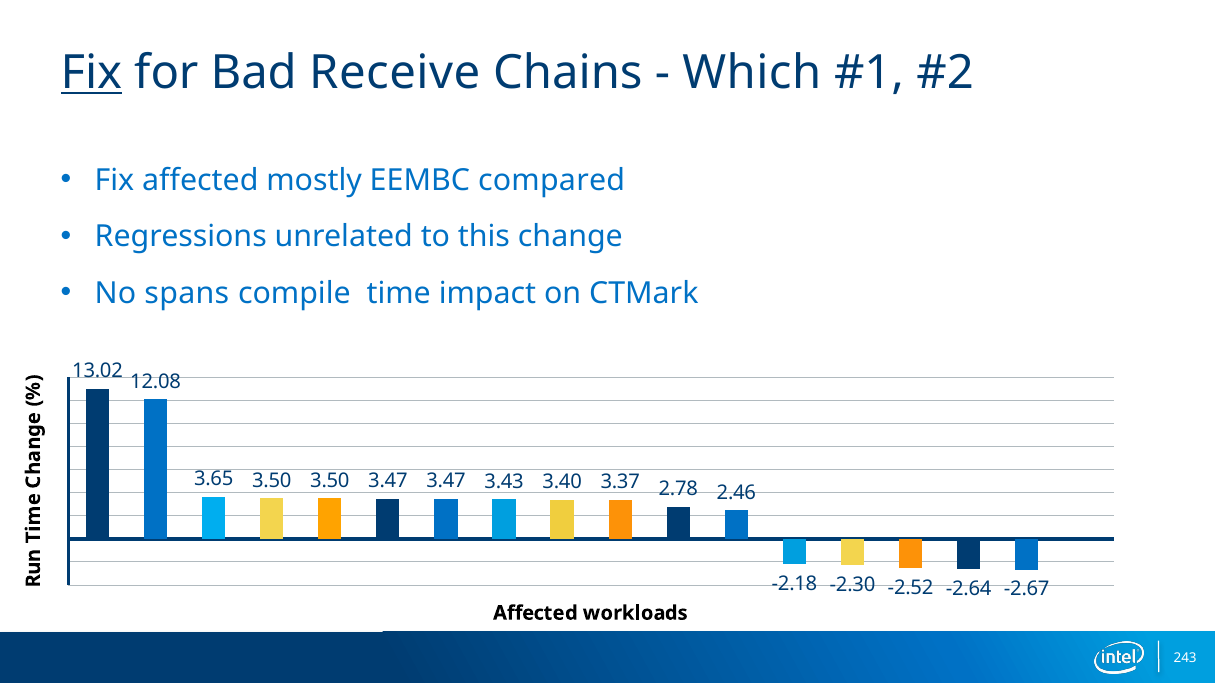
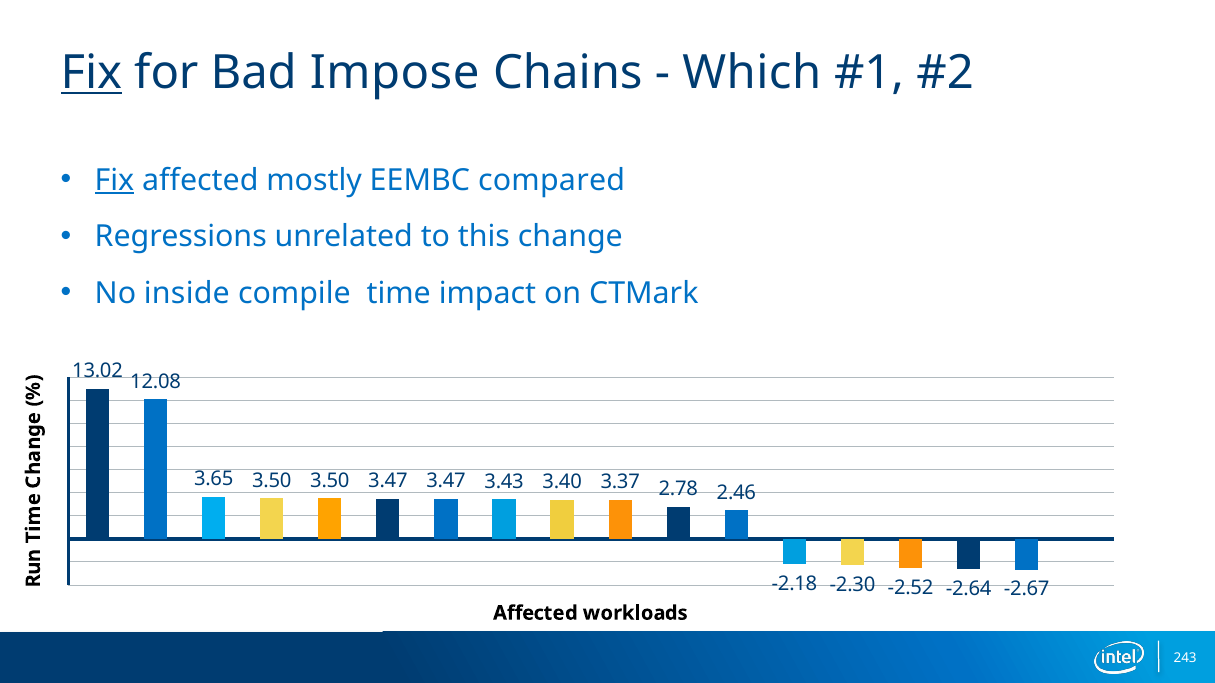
Receive: Receive -> Impose
Fix at (114, 180) underline: none -> present
spans: spans -> inside
